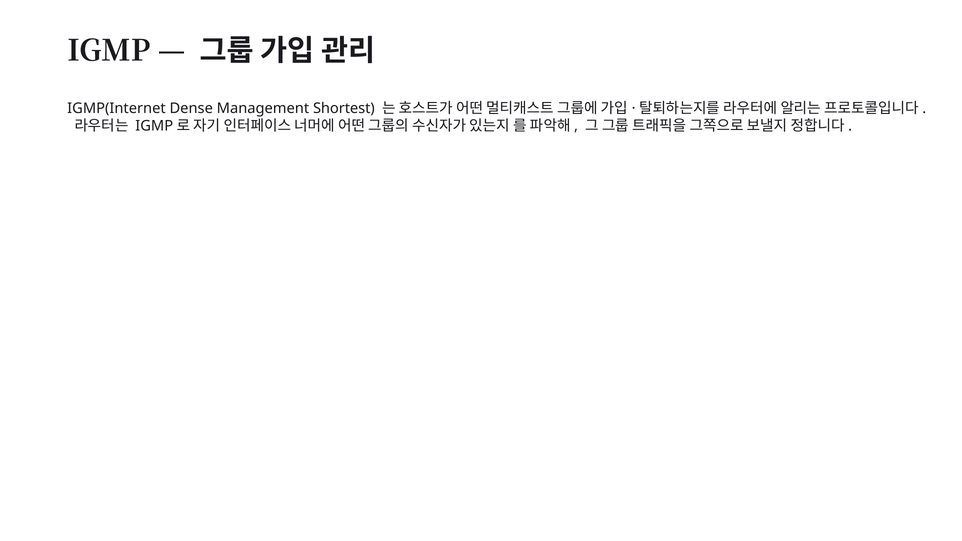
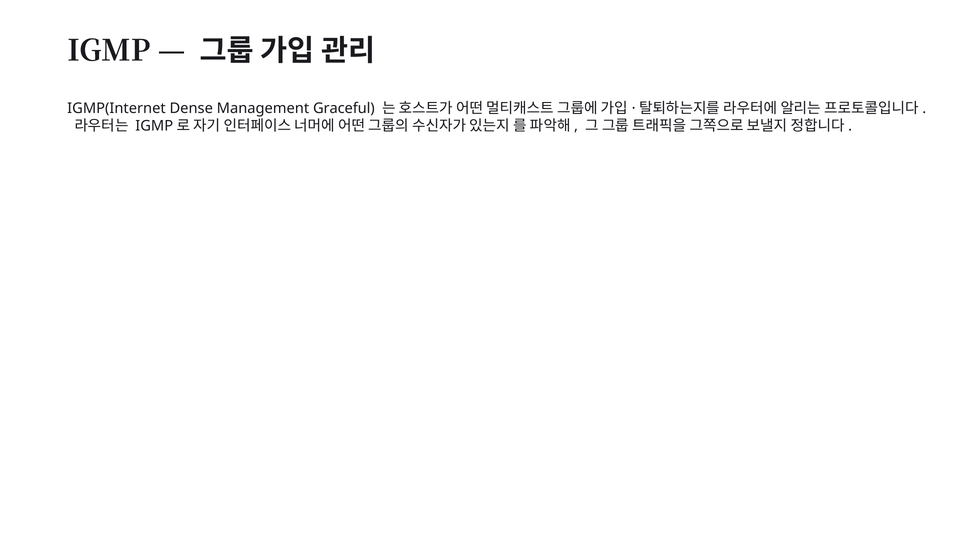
Shortest: Shortest -> Graceful
